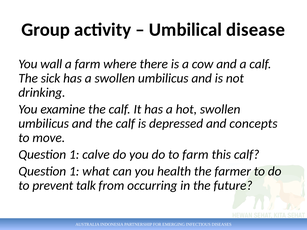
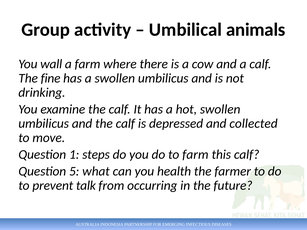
disease: disease -> animals
sick: sick -> fine
concepts: concepts -> collected
calve: calve -> steps
1 at (74, 171): 1 -> 5
